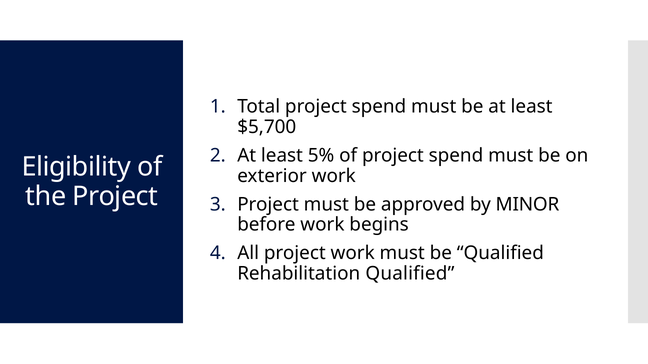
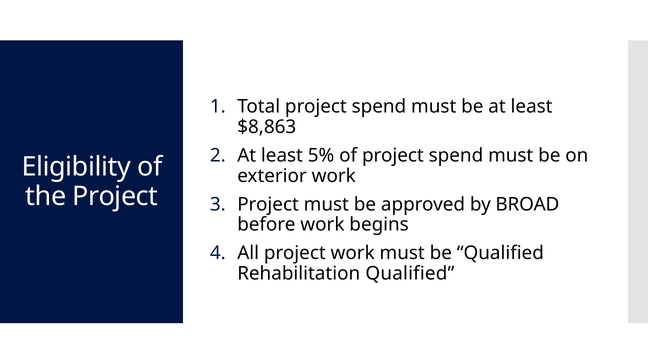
$5,700: $5,700 -> $8,863
MINOR: MINOR -> BROAD
